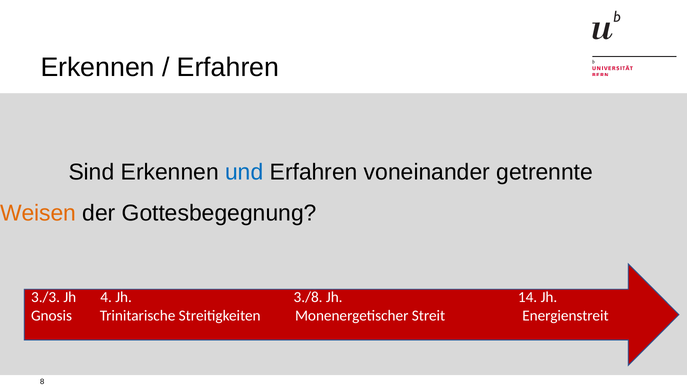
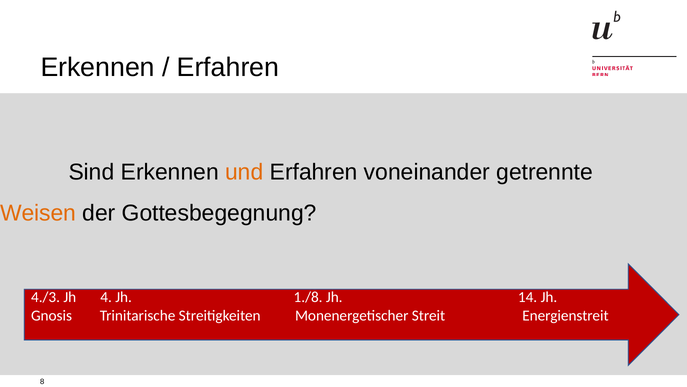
und colour: blue -> orange
3./3: 3./3 -> 4./3
3./8: 3./8 -> 1./8
